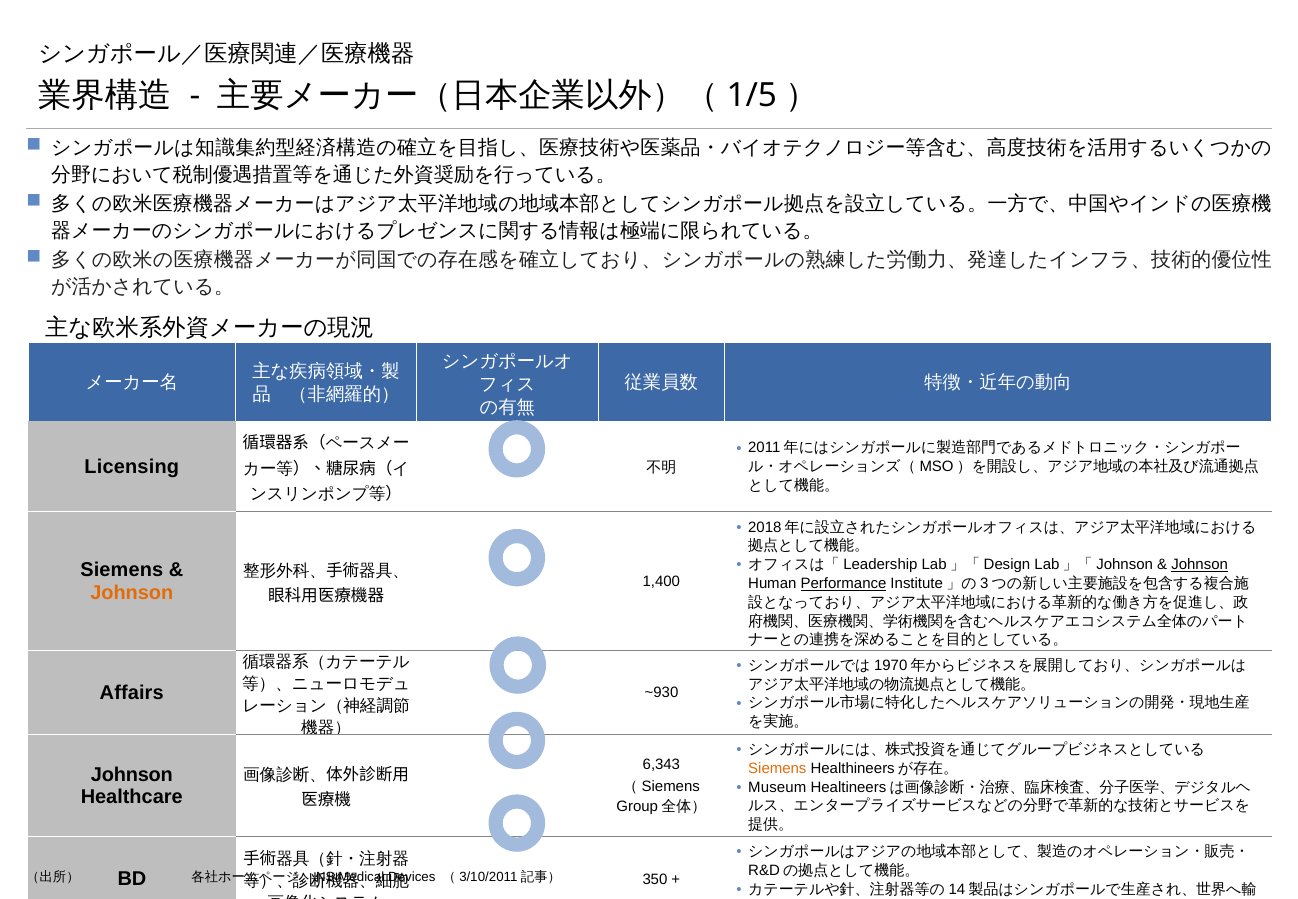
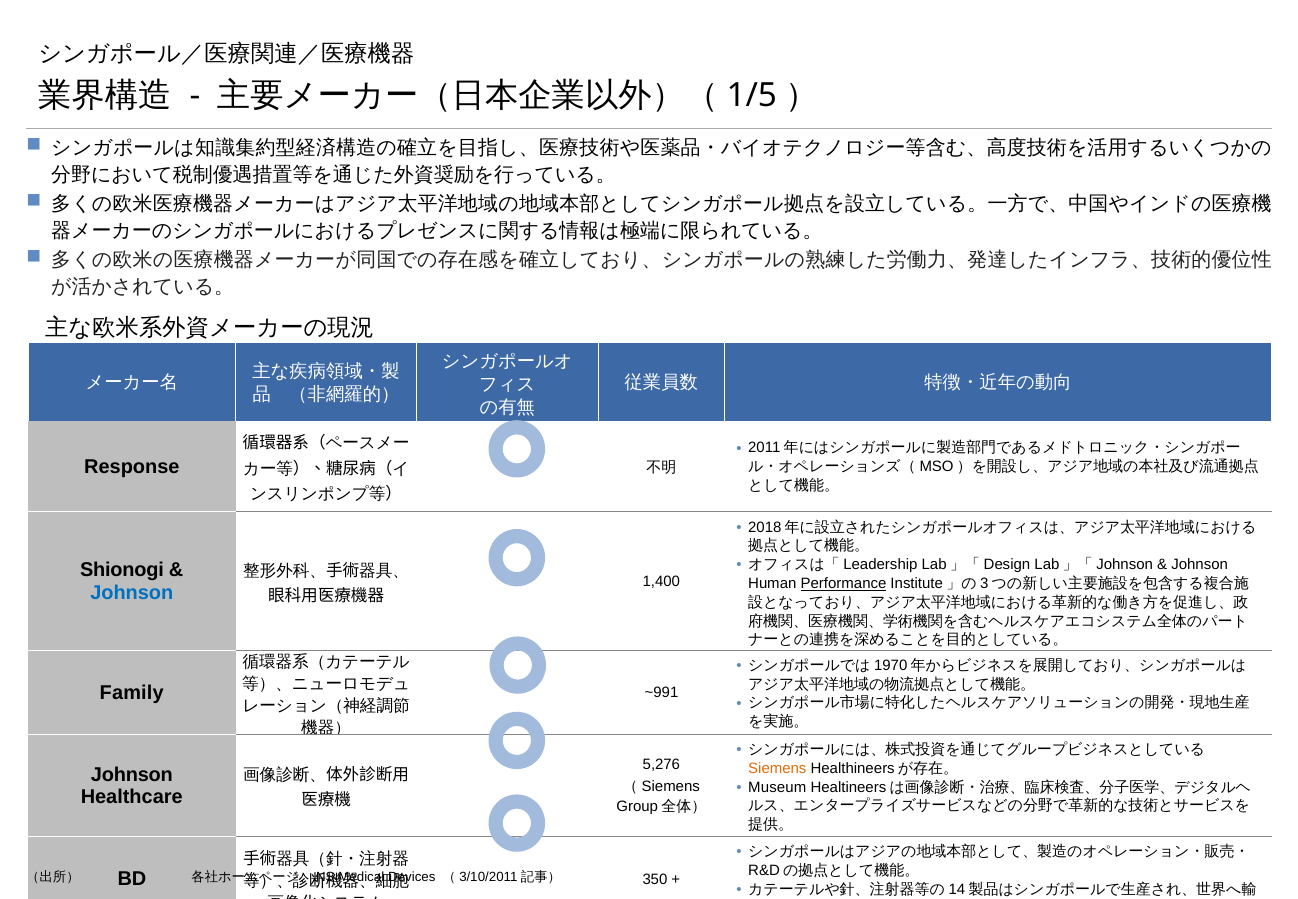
Licensing: Licensing -> Response
Johnson at (1200, 565) underline: present -> none
Siemens at (122, 570): Siemens -> Shionogi
Johnson at (132, 592) colour: orange -> blue
Affairs: Affairs -> Family
~930: ~930 -> ~991
6,343: 6,343 -> 5,276
